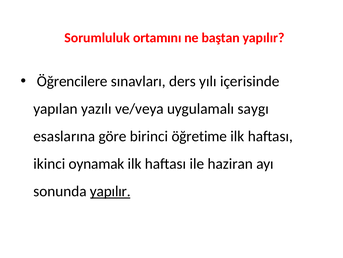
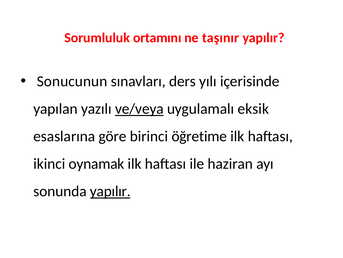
baştan: baştan -> taşınır
Öğrencilere: Öğrencilere -> Sonucunun
ve/veya underline: none -> present
saygı: saygı -> eksik
